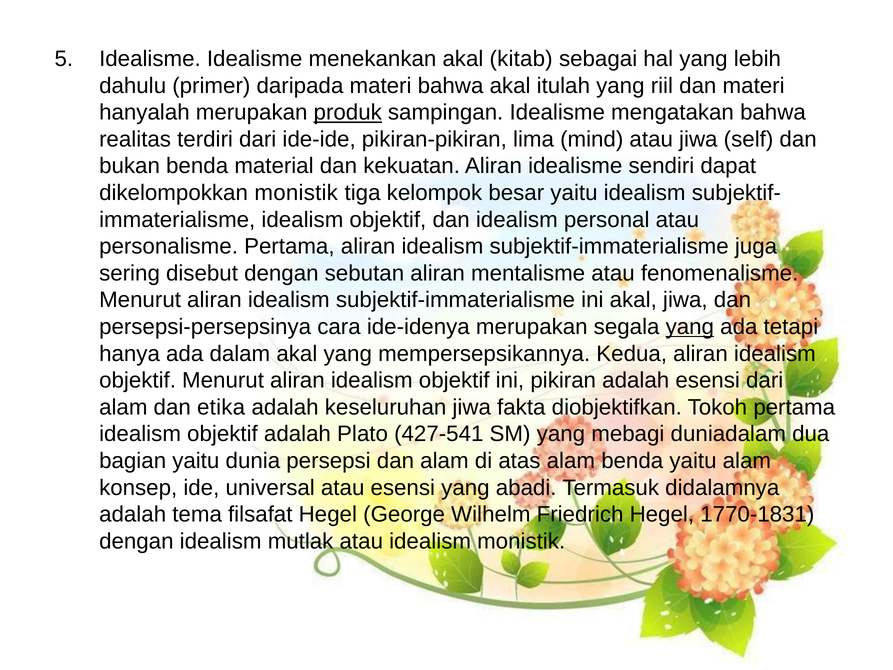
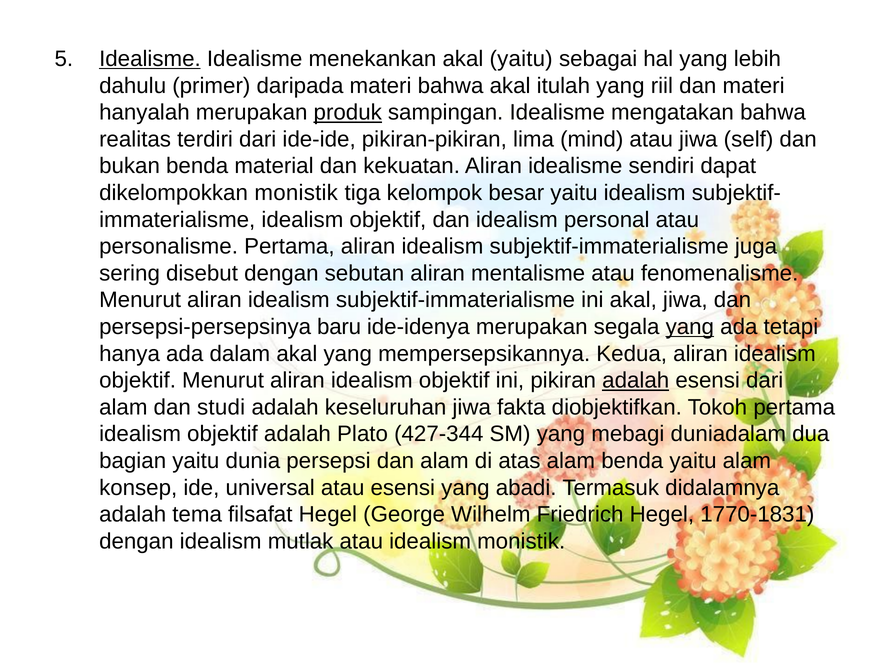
Idealisme at (150, 59) underline: none -> present
akal kitab: kitab -> yaitu
cara: cara -> baru
adalah at (636, 380) underline: none -> present
etika: etika -> studi
427-541: 427-541 -> 427-344
